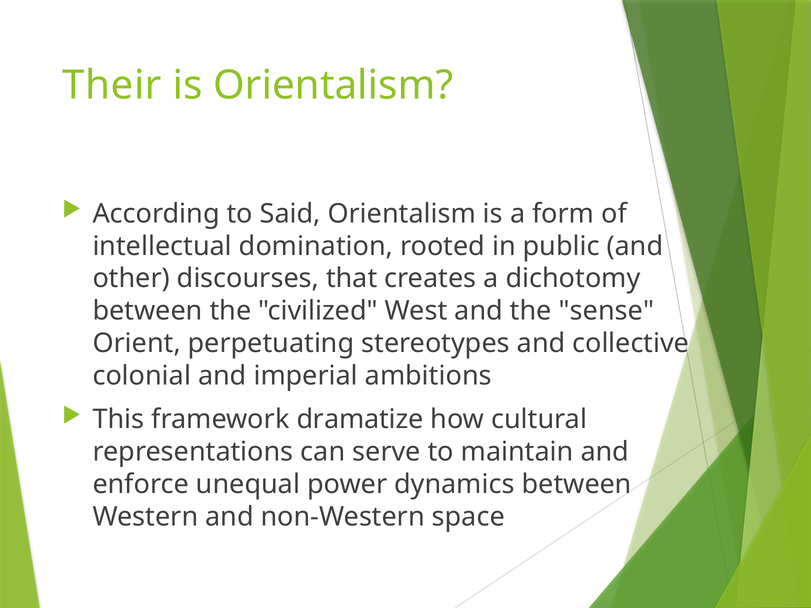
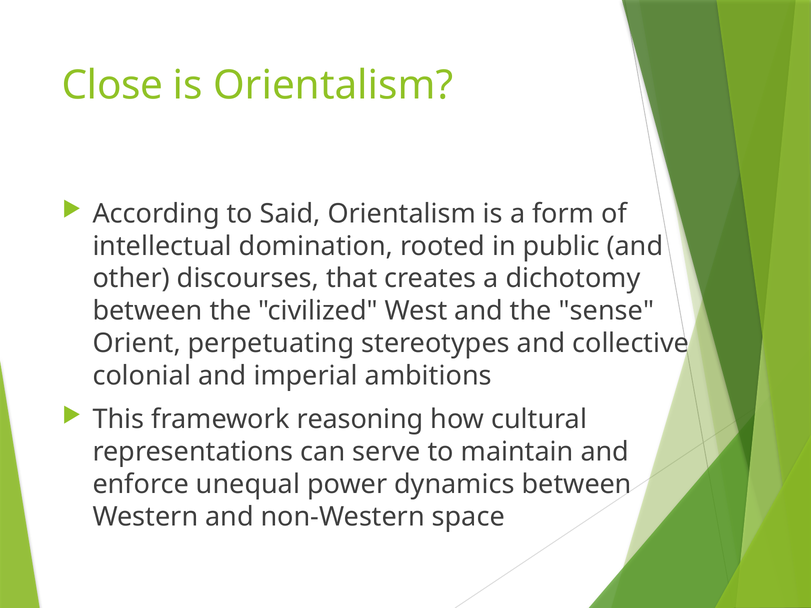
Their: Their -> Close
dramatize: dramatize -> reasoning
